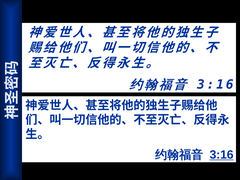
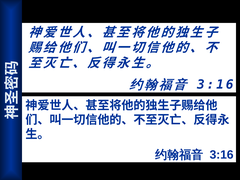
3:16 at (222, 155) underline: present -> none
